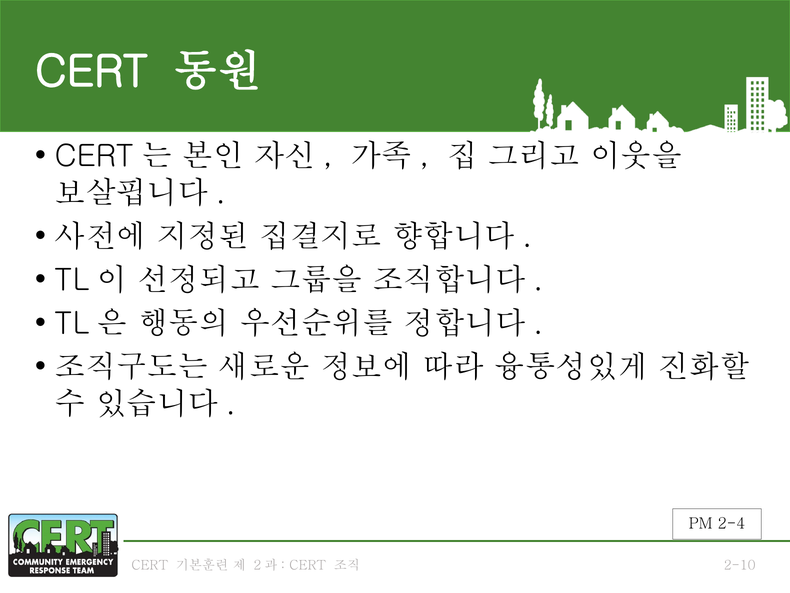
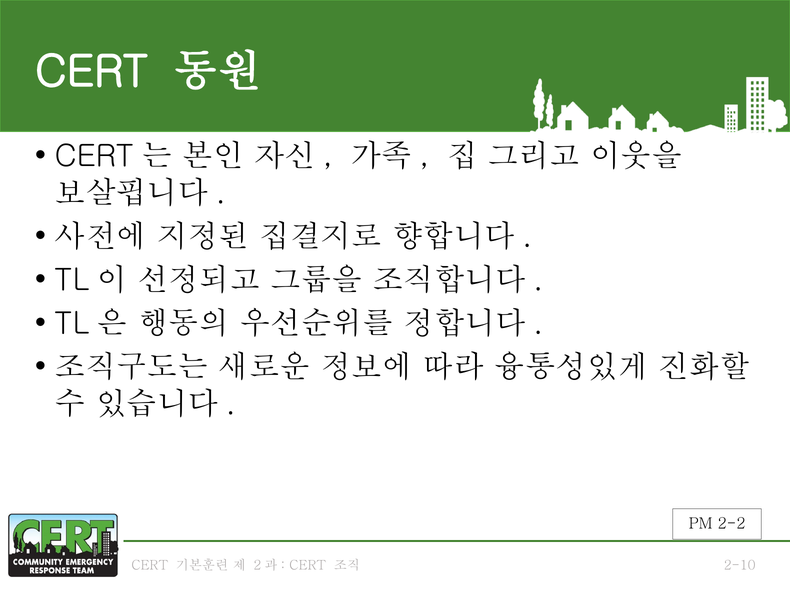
2-4: 2-4 -> 2-2
